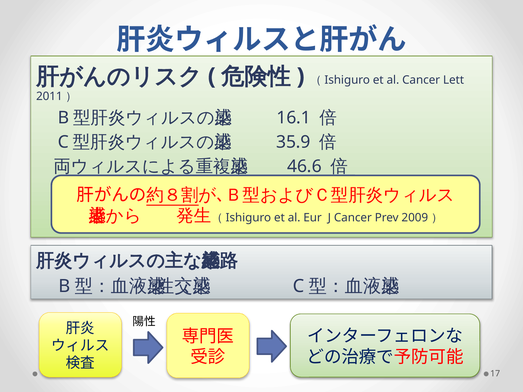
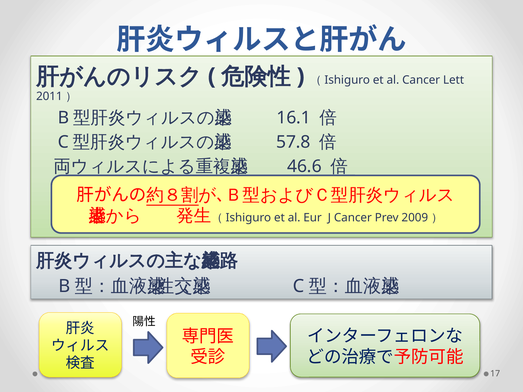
35.9: 35.9 -> 57.8
